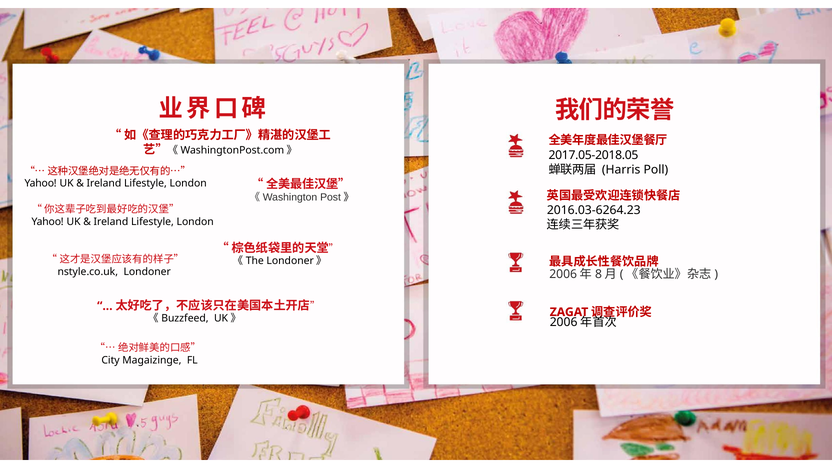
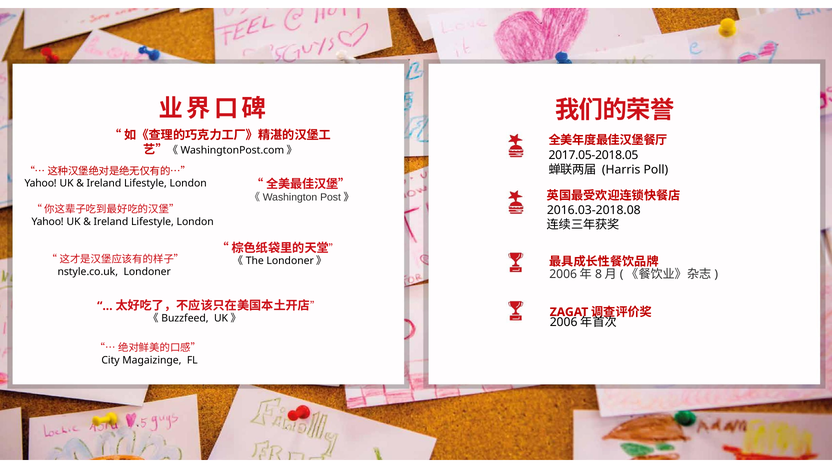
2016.03-6264.23: 2016.03-6264.23 -> 2016.03-2018.08
